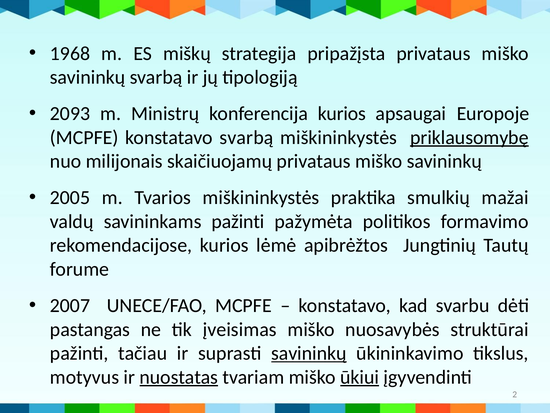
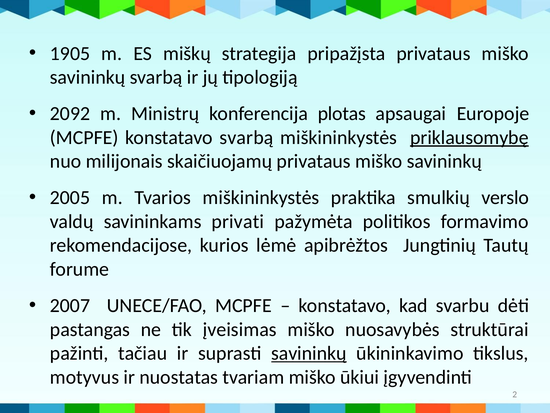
1968: 1968 -> 1905
2093: 2093 -> 2092
konferencija kurios: kurios -> plotas
mažai: mažai -> verslo
savininkams pažinti: pažinti -> privati
nuostatas underline: present -> none
ūkiui underline: present -> none
